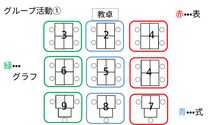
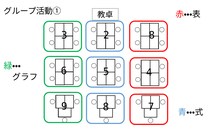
2 4: 4 -> 8
